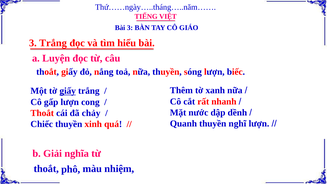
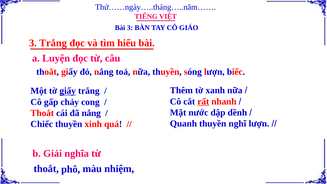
rất underline: none -> present
gấp lượn: lượn -> chảy
đã chảy: chảy -> nắng
